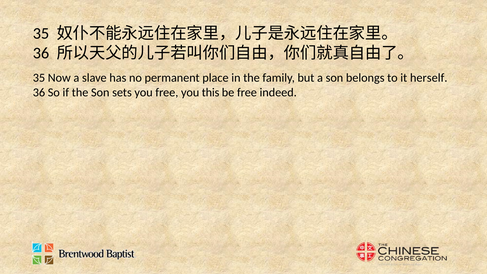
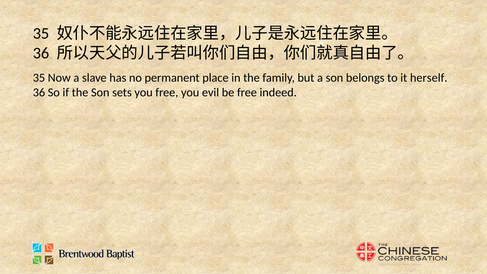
this: this -> evil
